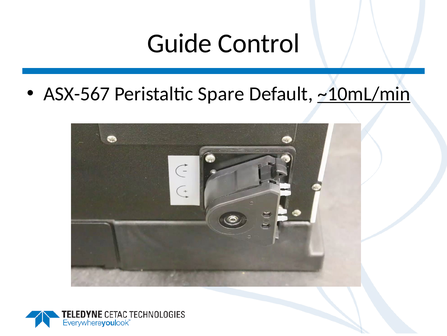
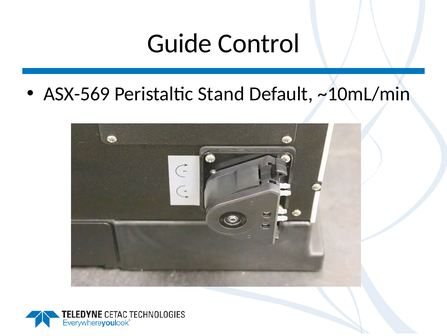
ASX-567: ASX-567 -> ASX-569
Spare: Spare -> Stand
~10mL/min underline: present -> none
